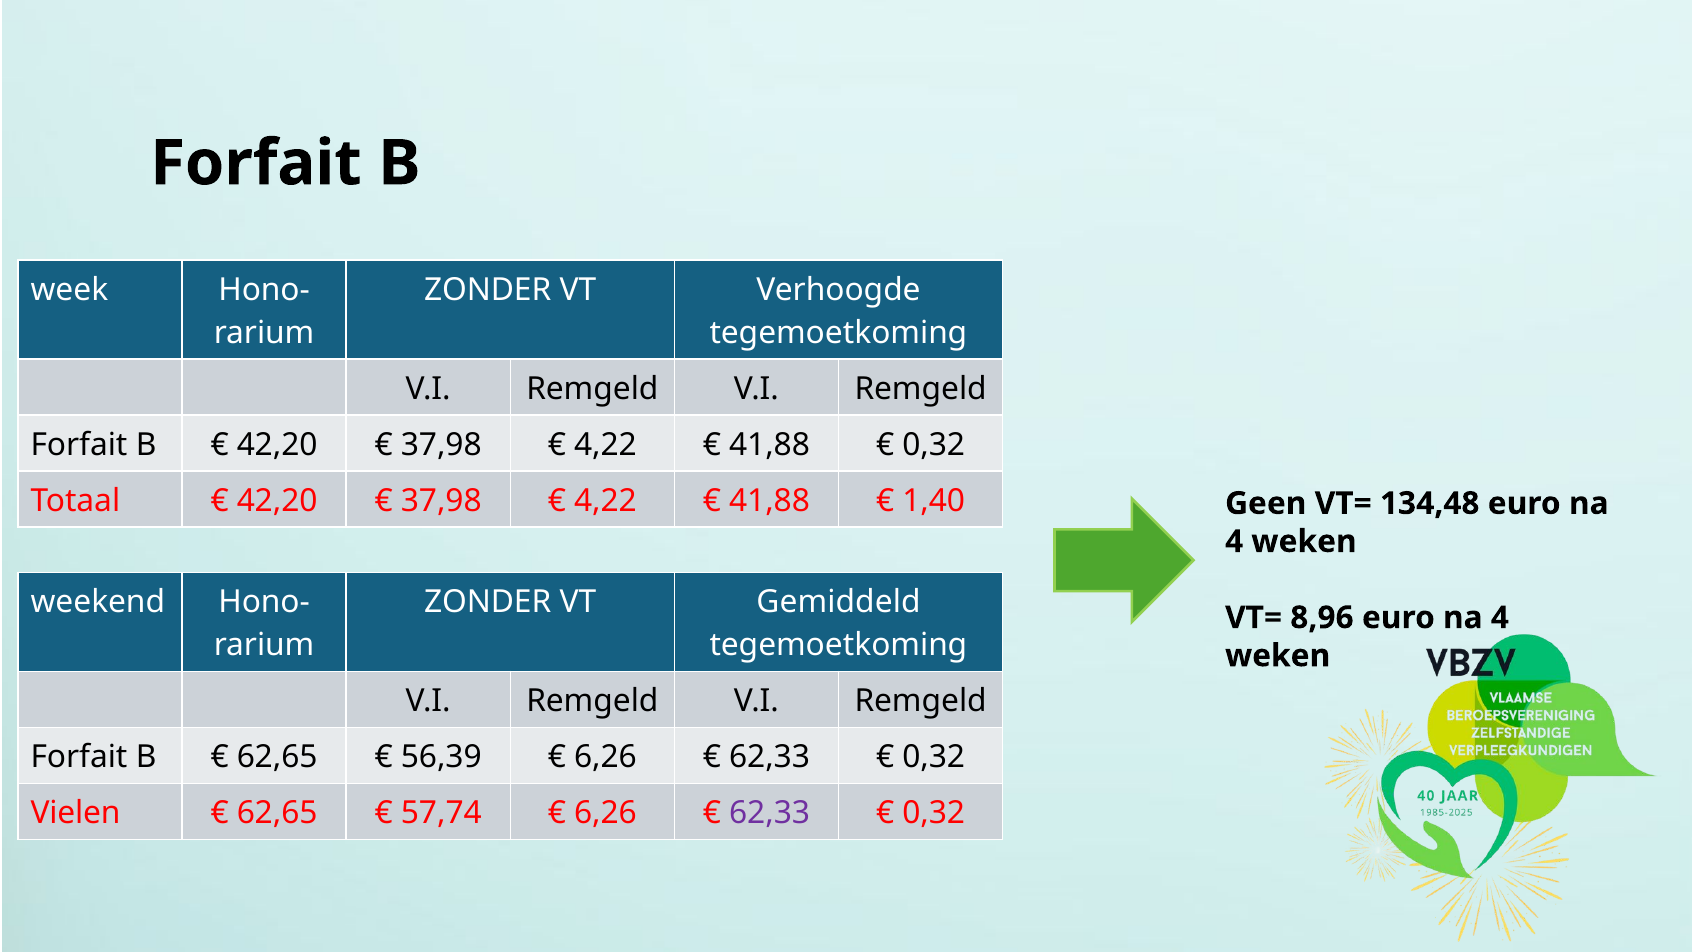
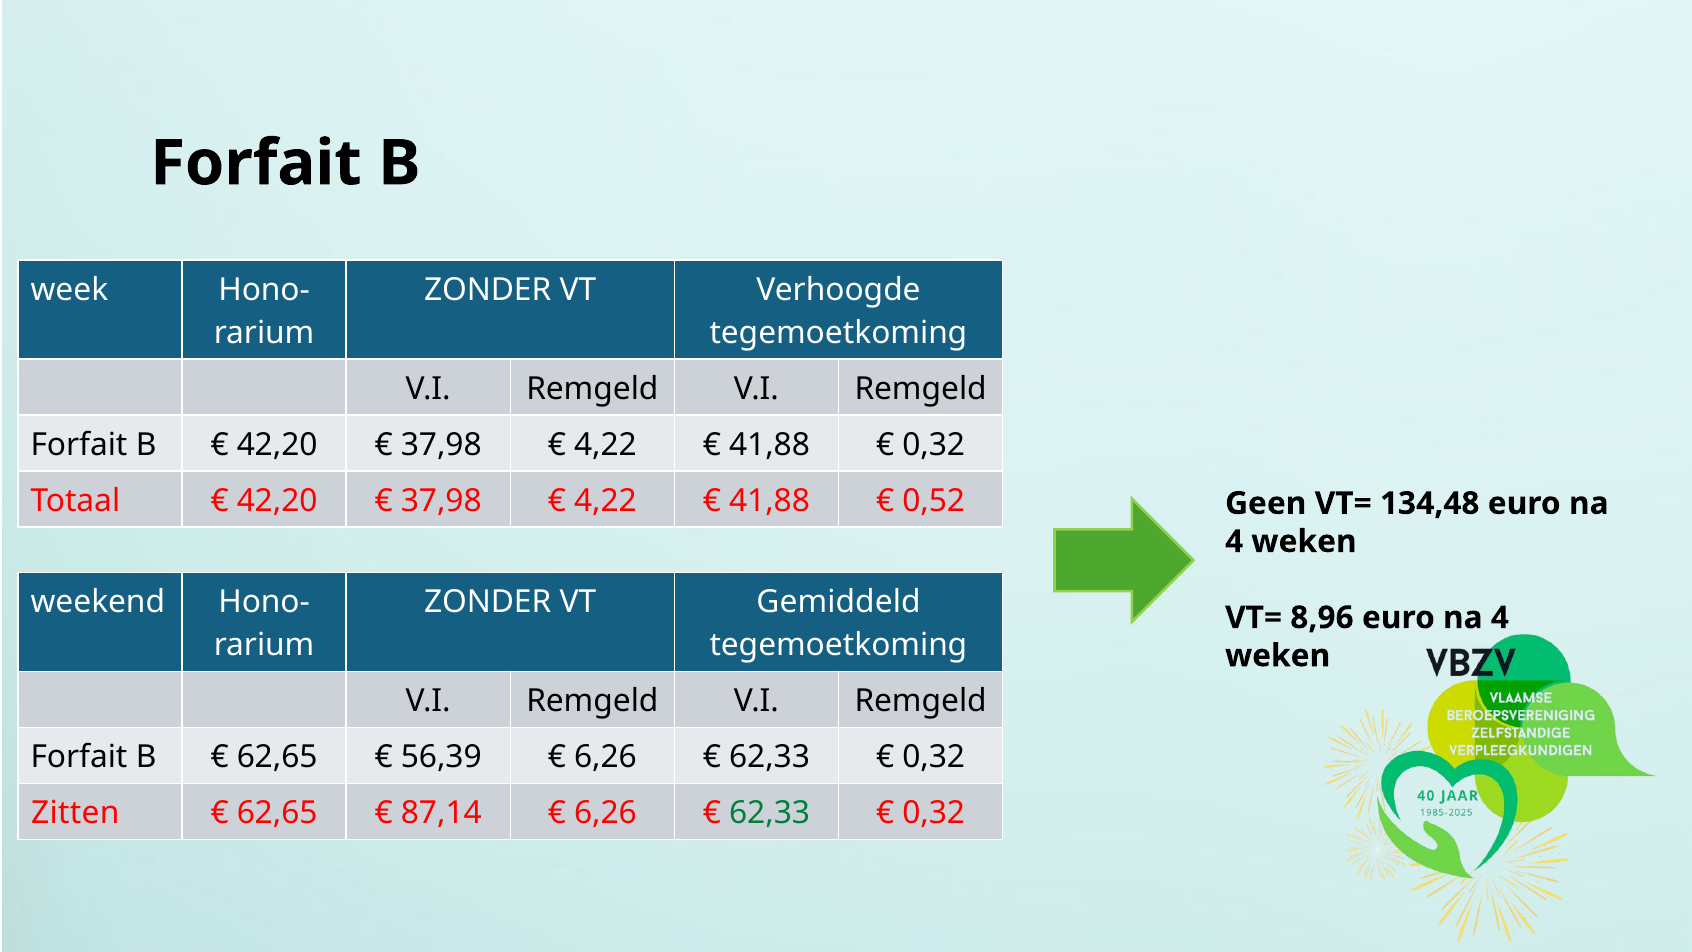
1,40: 1,40 -> 0,52
Vielen: Vielen -> Zitten
57,74: 57,74 -> 87,14
62,33 at (770, 813) colour: purple -> green
